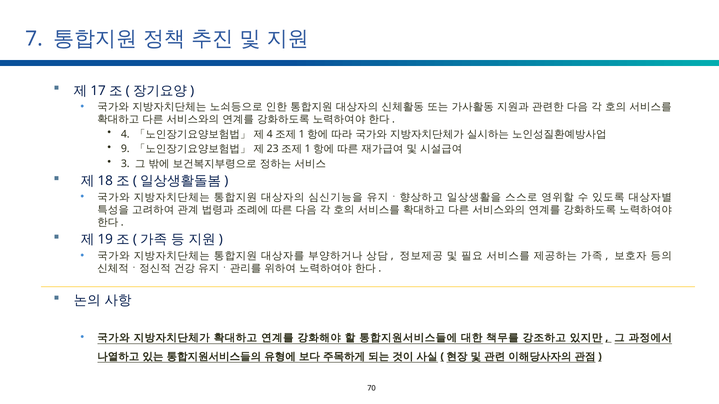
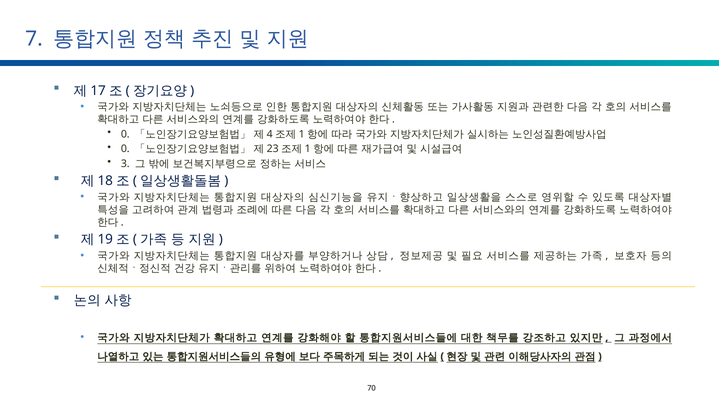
4 at (125, 134): 4 -> 0
9 at (125, 149): 9 -> 0
